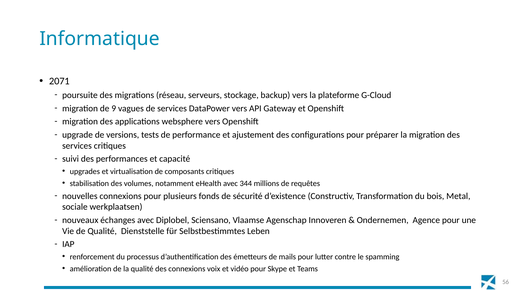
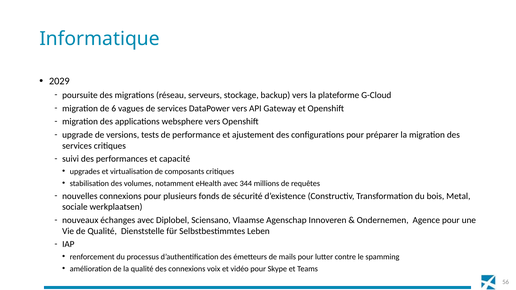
2071: 2071 -> 2029
9: 9 -> 6
